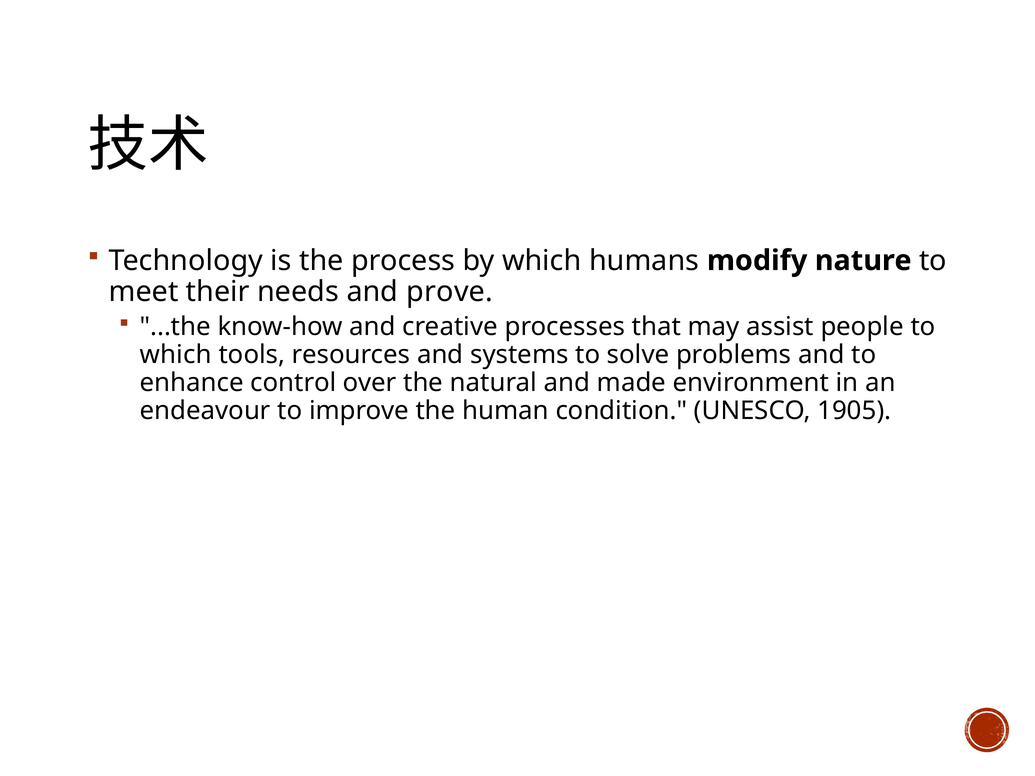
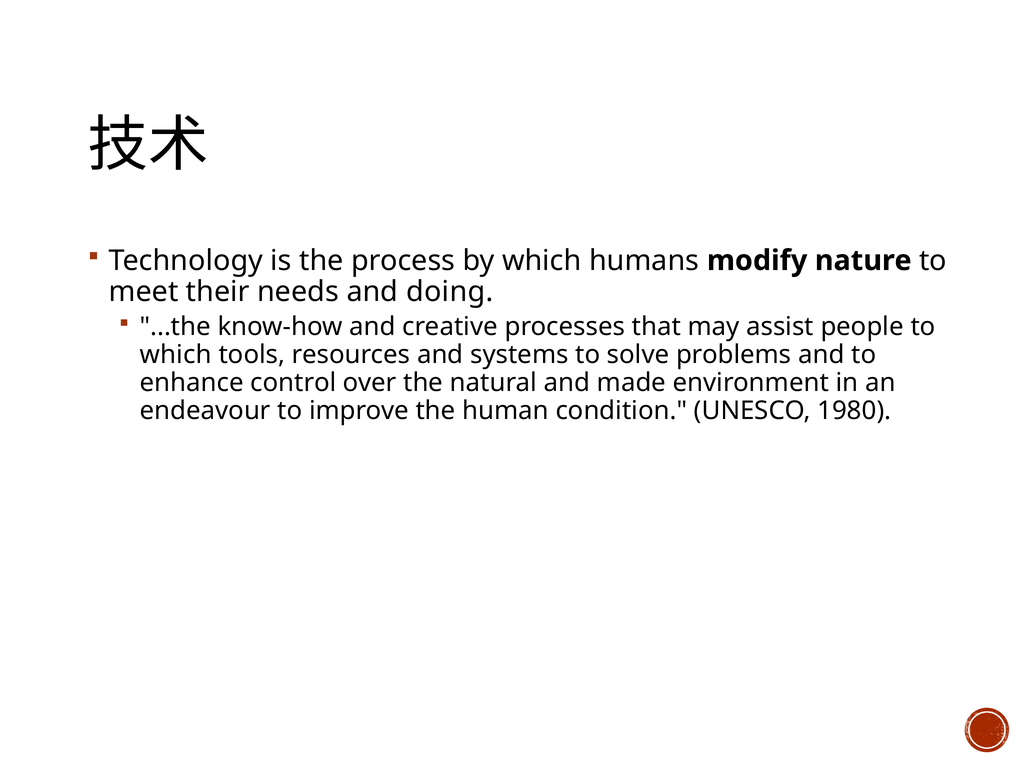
prove: prove -> doing
1905: 1905 -> 1980
